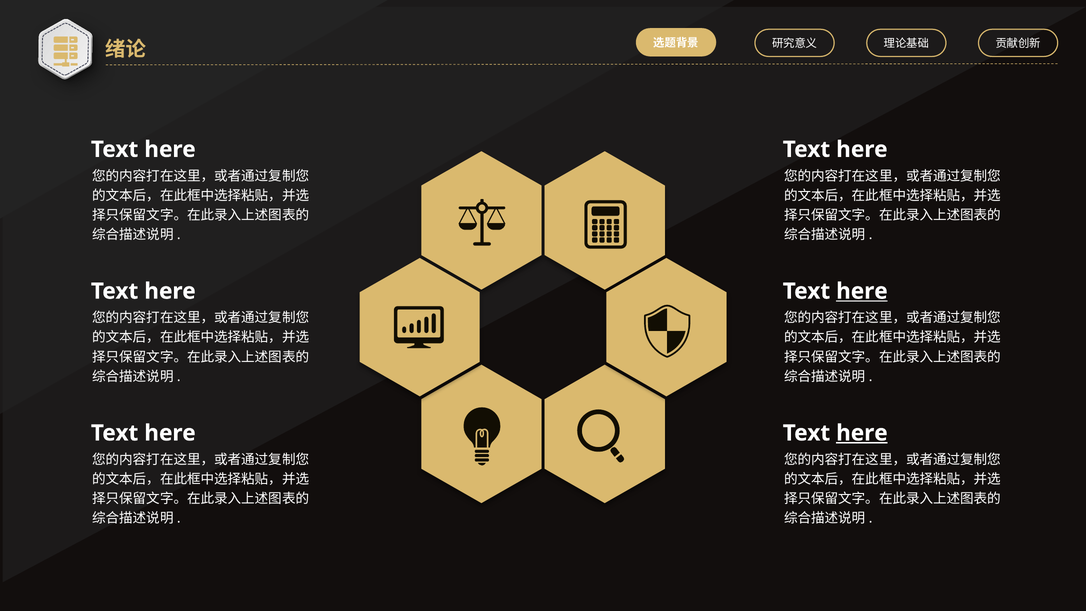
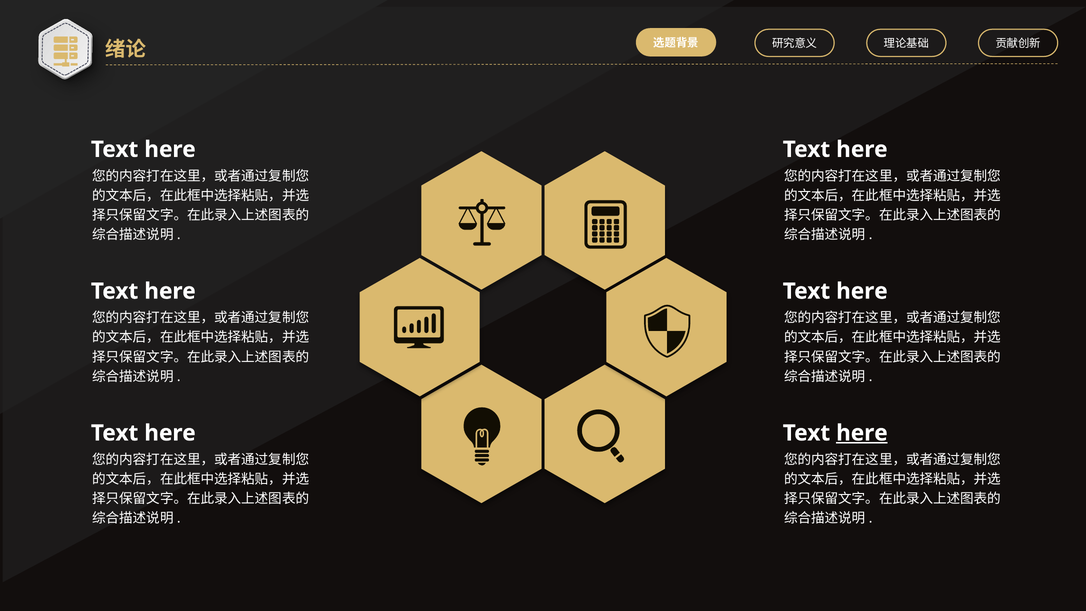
here at (862, 291) underline: present -> none
